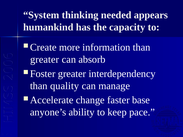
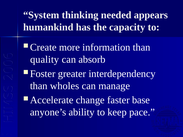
greater at (45, 60): greater -> quality
quality: quality -> wholes
